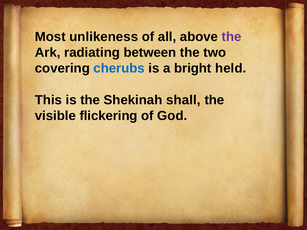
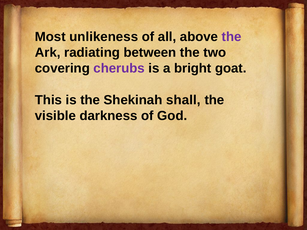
cherubs colour: blue -> purple
held: held -> goat
flickering: flickering -> darkness
